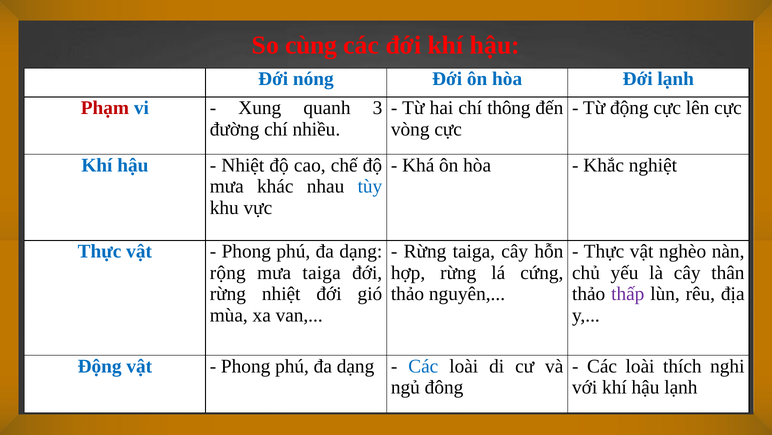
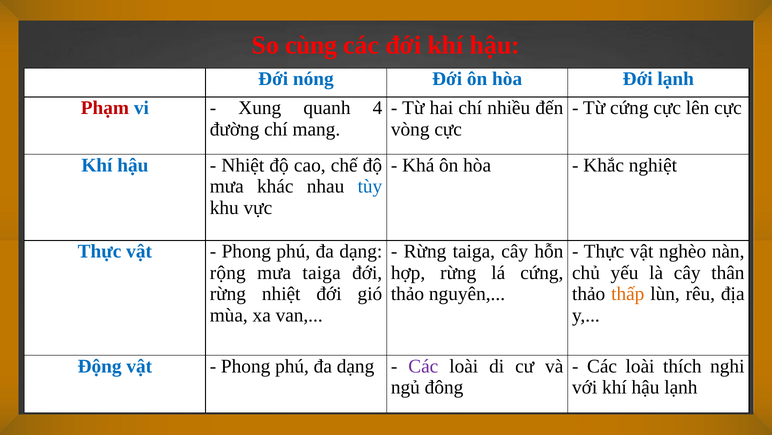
3: 3 -> 4
thông: thông -> nhiều
Từ động: động -> cứng
nhiều: nhiều -> mang
thấp colour: purple -> orange
Các at (423, 366) colour: blue -> purple
